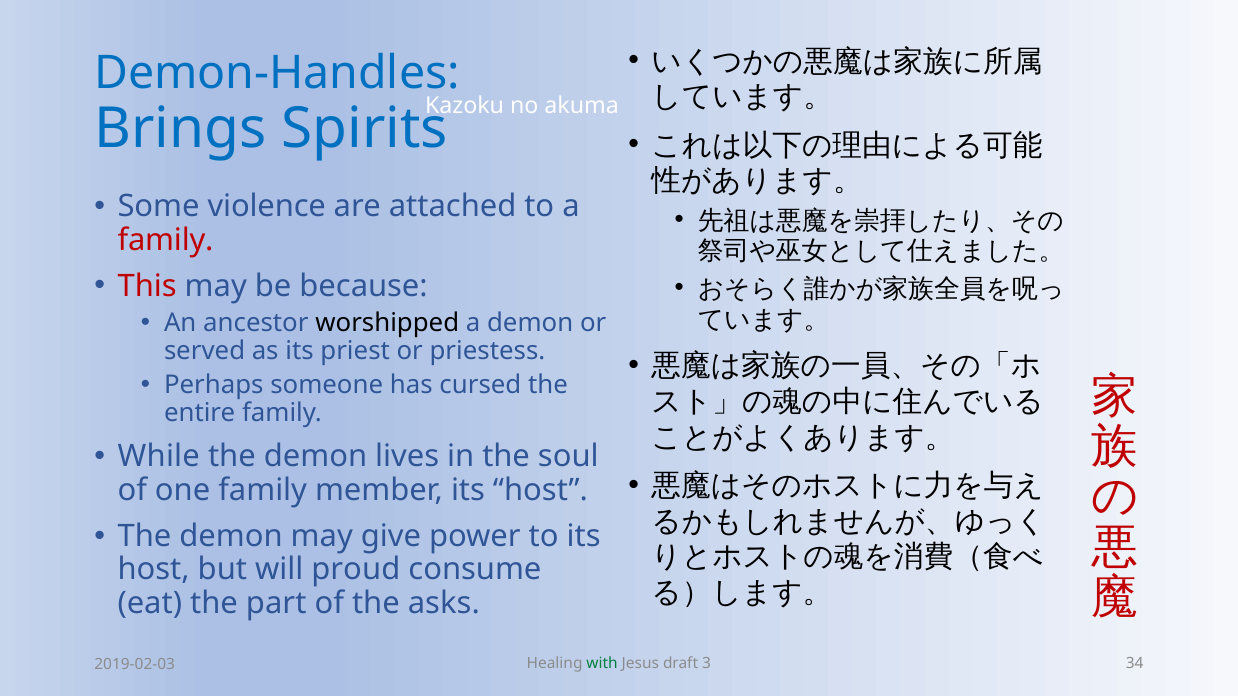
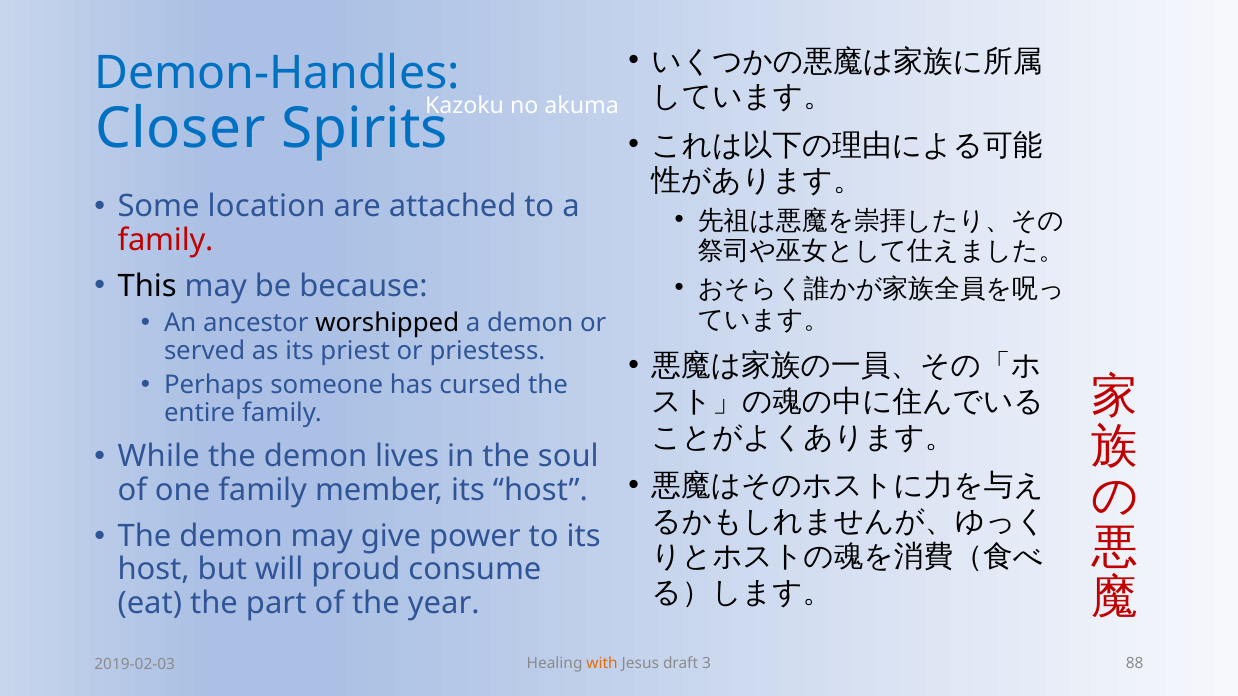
Brings: Brings -> Closer
violence: violence -> location
This colour: red -> black
asks: asks -> year
with colour: green -> orange
34: 34 -> 88
